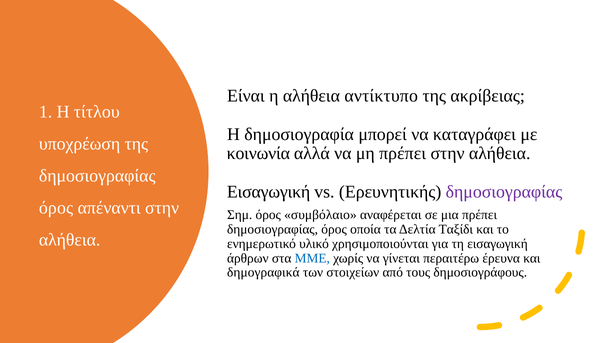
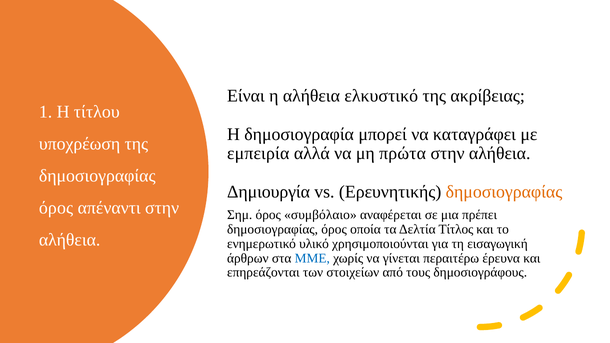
αντίκτυπο: αντίκτυπο -> ελκυστικό
κοινωνία: κοινωνία -> εμπειρία
μη πρέπει: πρέπει -> πρώτα
Εισαγωγική at (269, 192): Εισαγωγική -> Δημιουργία
δημοσιογραφίας at (504, 192) colour: purple -> orange
Ταξίδι: Ταξίδι -> Τίτλος
δημογραφικά: δημογραφικά -> επηρεάζονται
